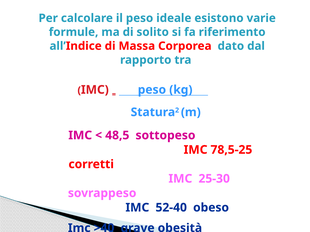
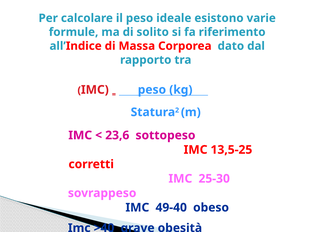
48,5: 48,5 -> 23,6
78,5-25: 78,5-25 -> 13,5-25
52-40: 52-40 -> 49-40
